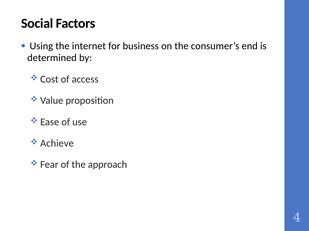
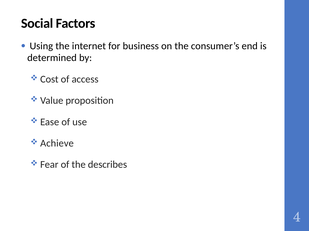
approach: approach -> describes
